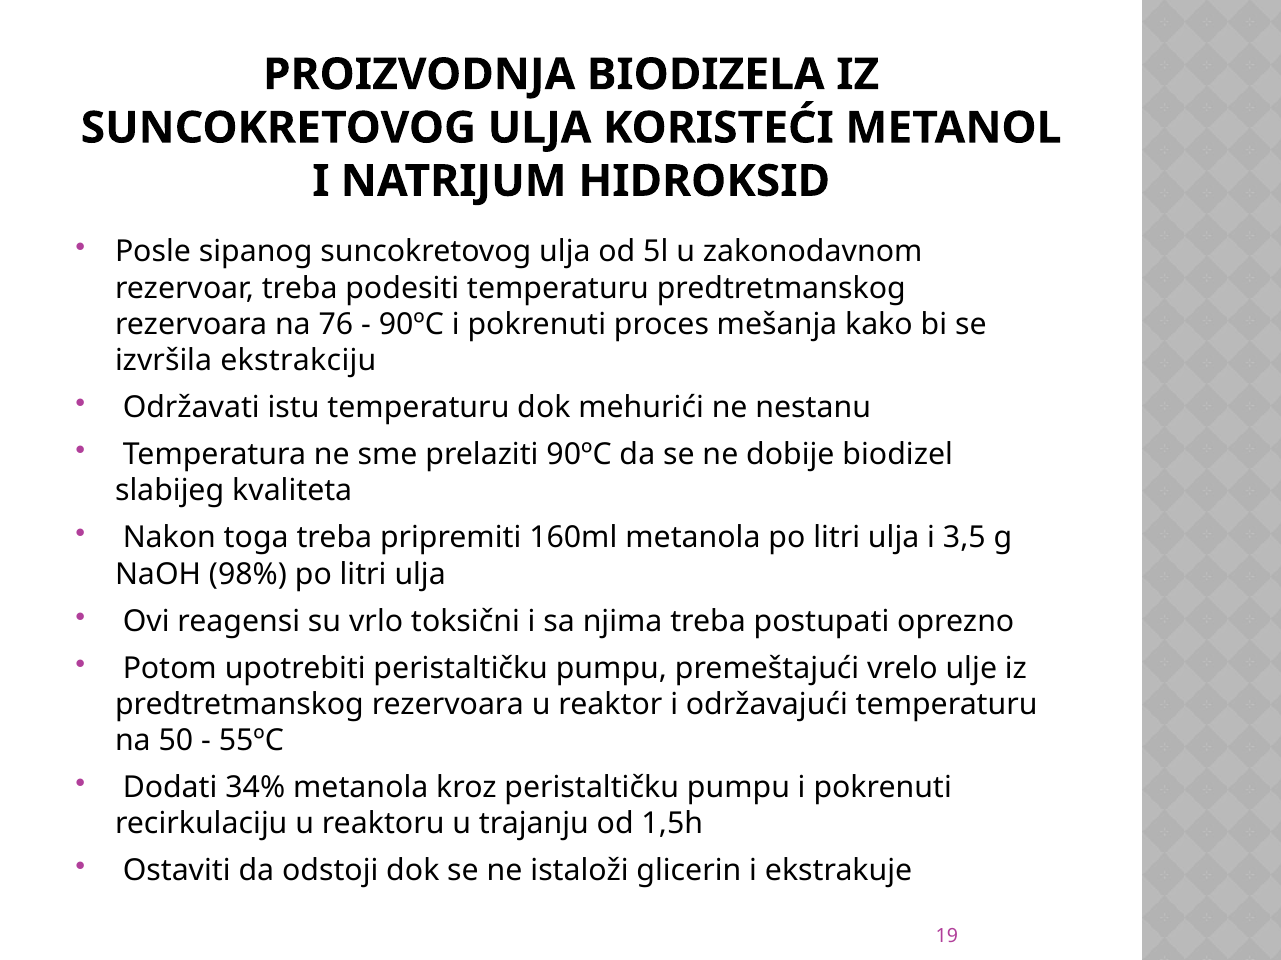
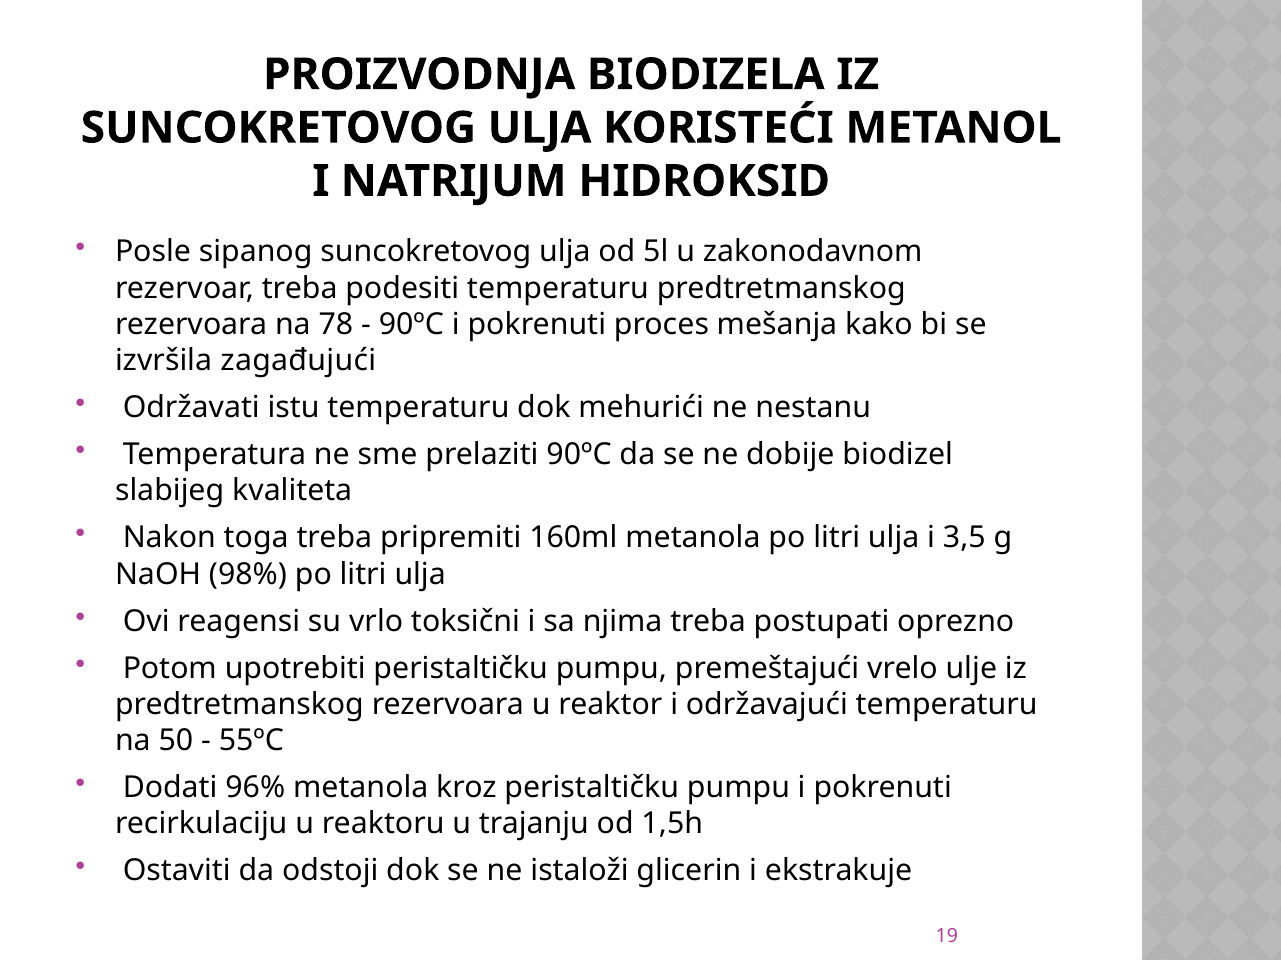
76: 76 -> 78
ekstrakciju: ekstrakciju -> zagađujući
34%: 34% -> 96%
